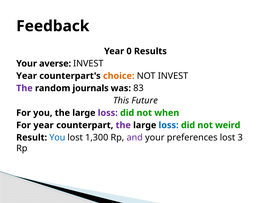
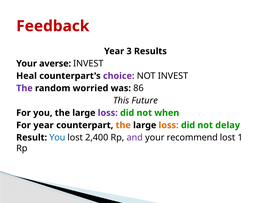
Feedback colour: black -> red
0: 0 -> 3
Year at (27, 76): Year -> Heal
choice colour: orange -> purple
journals: journals -> worried
83: 83 -> 86
the at (123, 125) colour: purple -> orange
loss at (169, 125) colour: blue -> orange
weird: weird -> delay
1,300: 1,300 -> 2,400
preferences: preferences -> recommend
3: 3 -> 1
